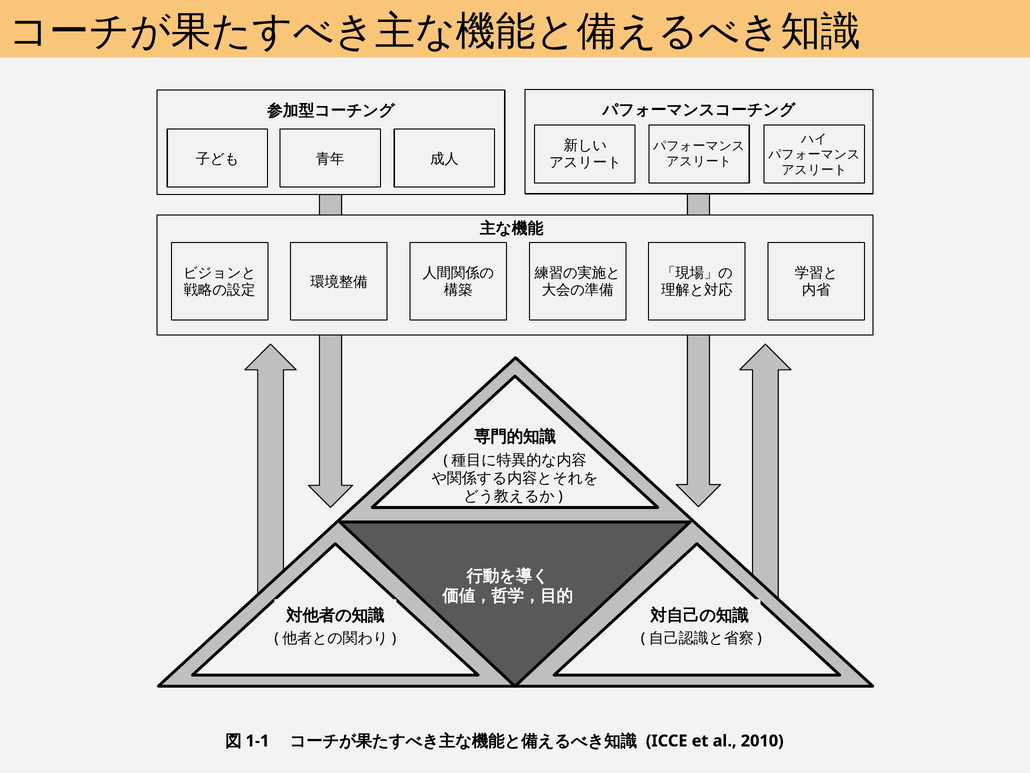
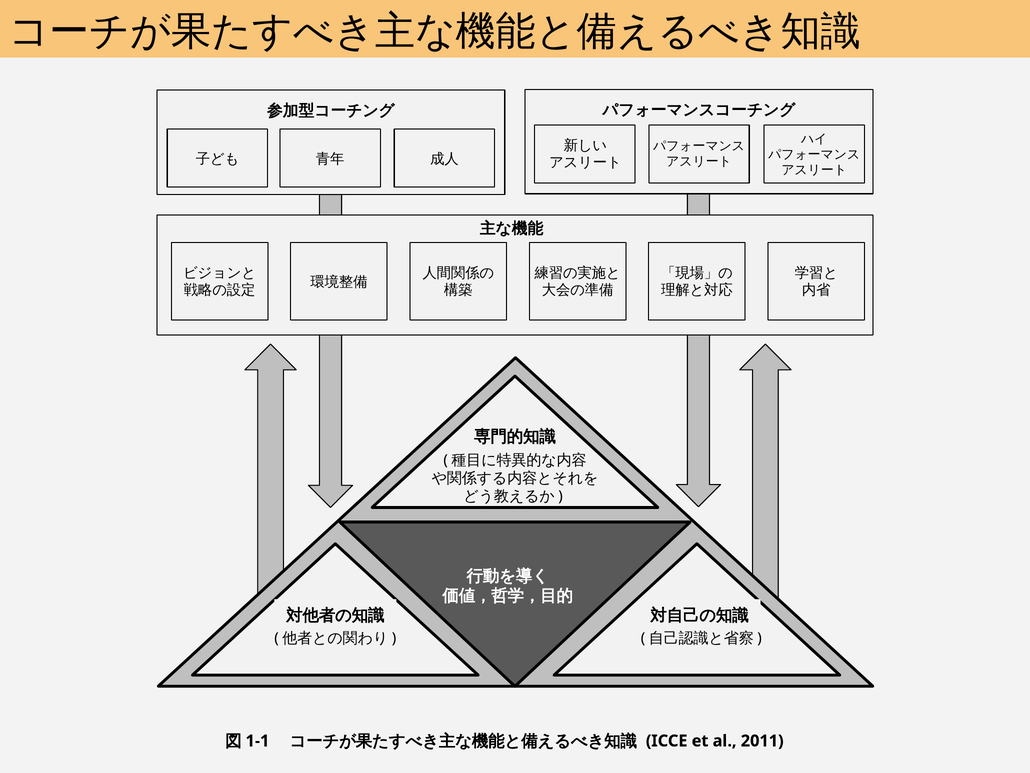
2010: 2010 -> 2011
